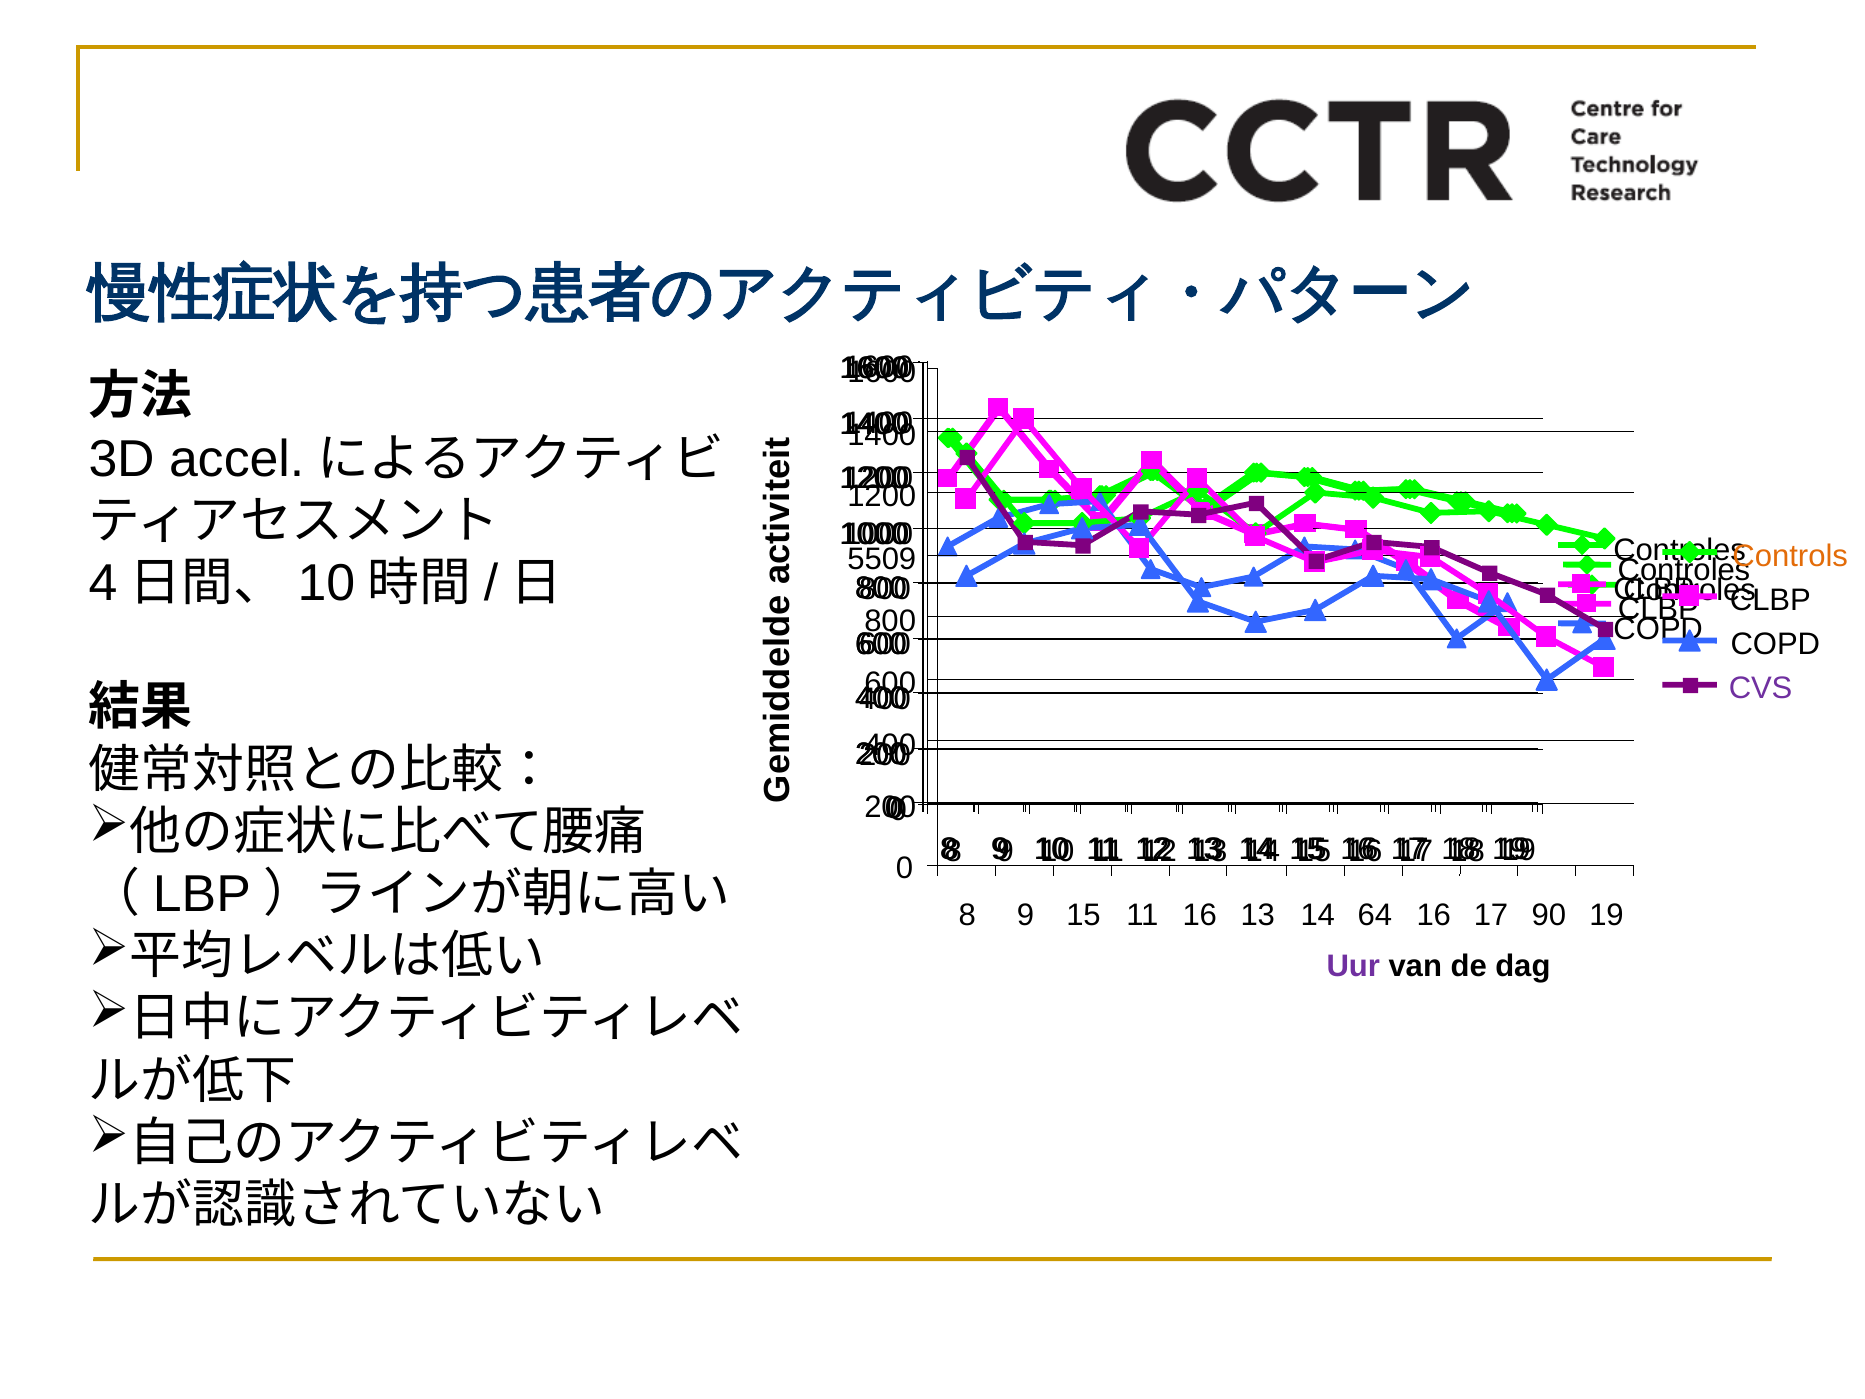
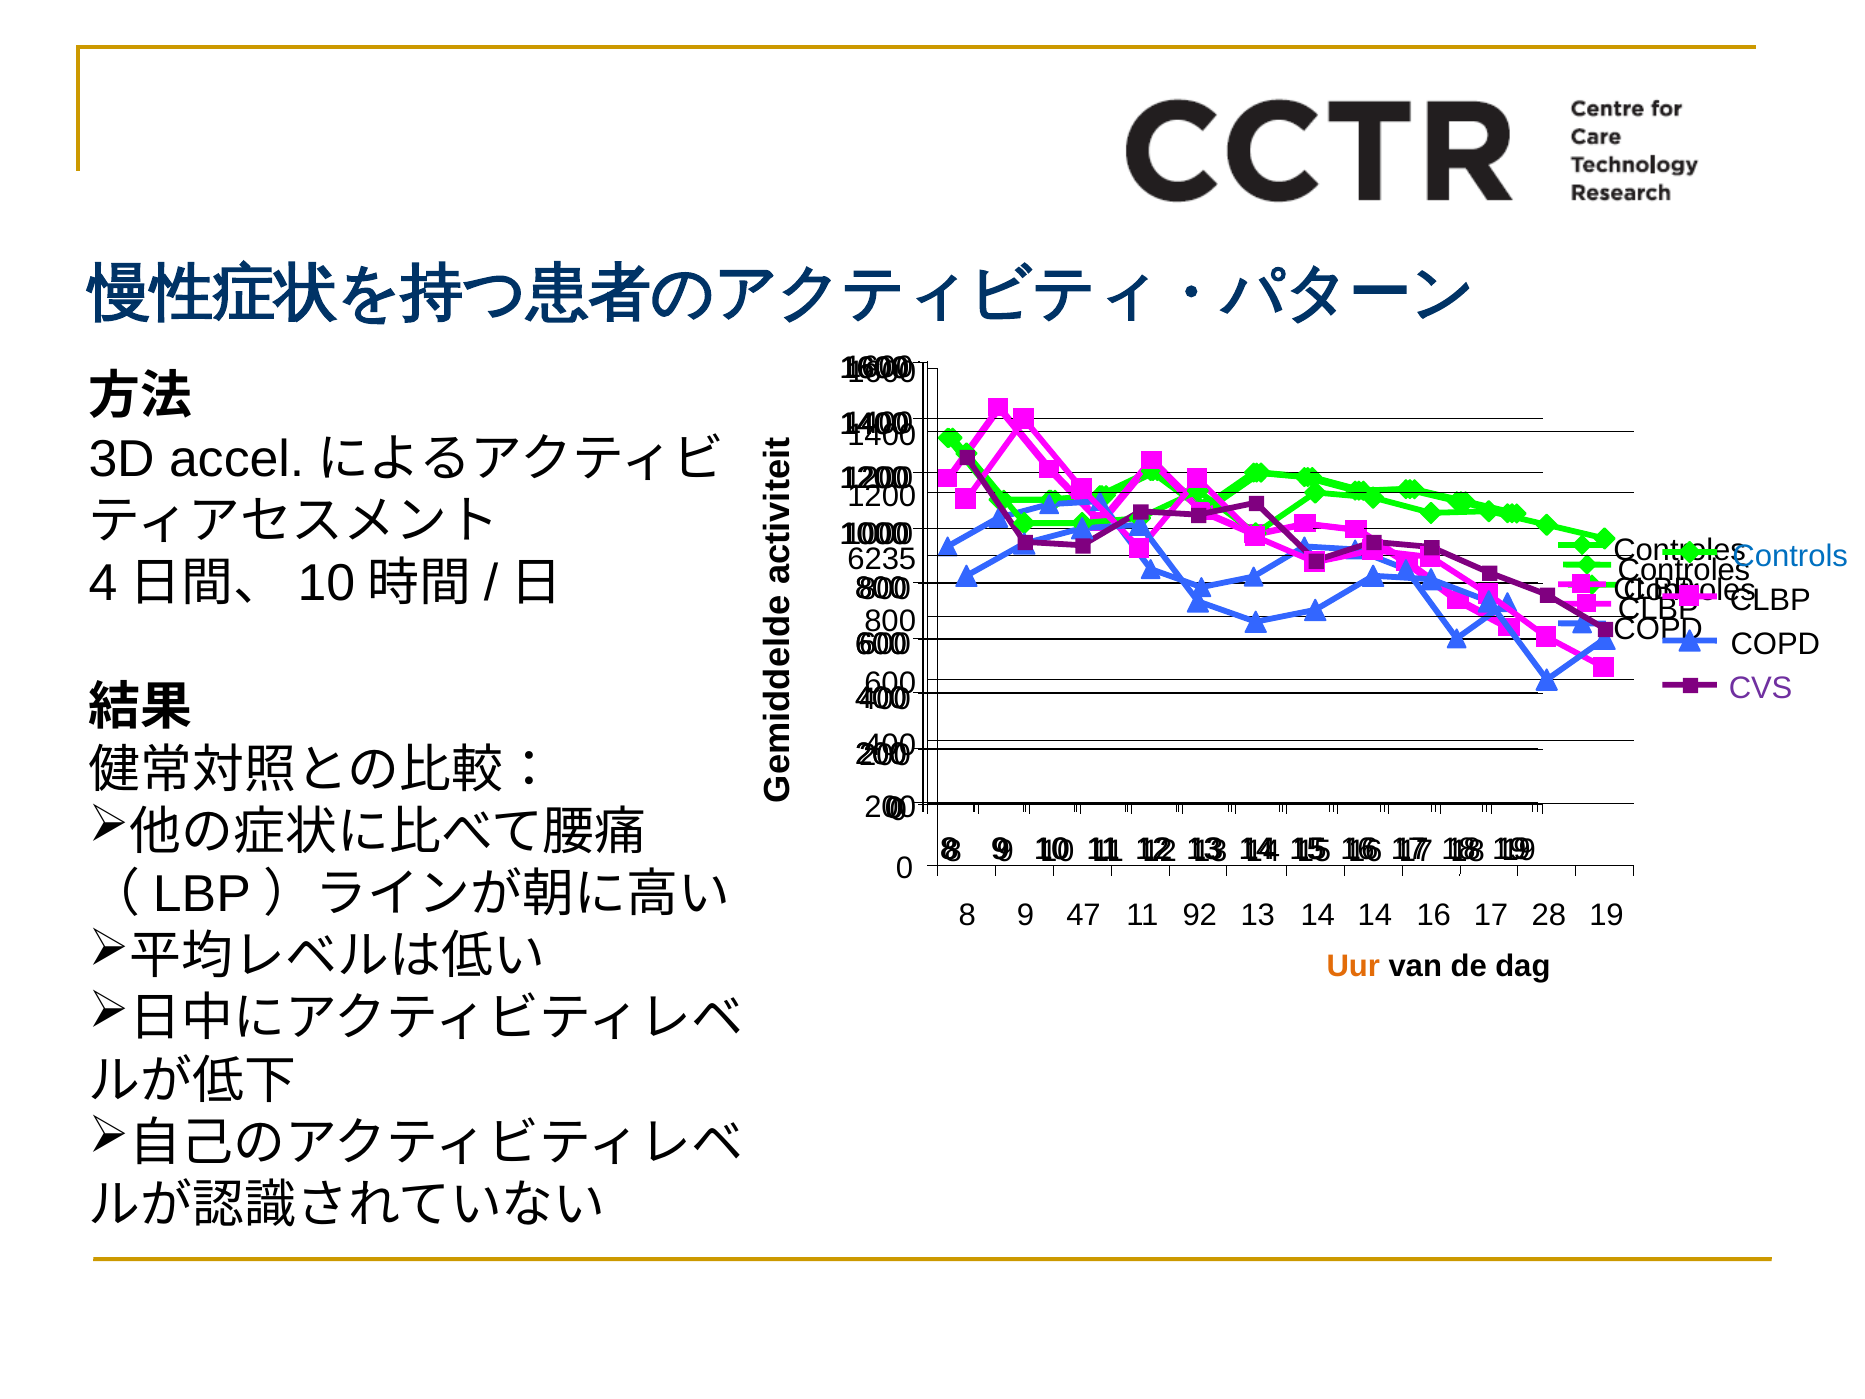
Controls colour: orange -> blue
5509: 5509 -> 6235
9 15: 15 -> 47
11 16: 16 -> 92
14 64: 64 -> 14
90: 90 -> 28
Uur colour: purple -> orange
